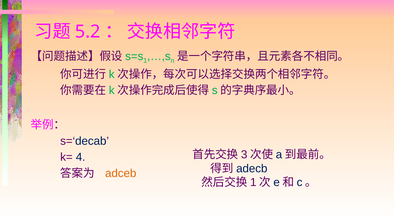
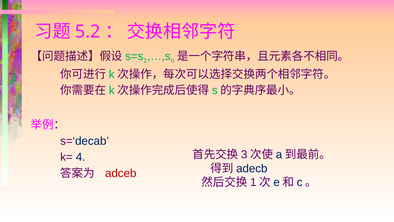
adceb colour: orange -> red
